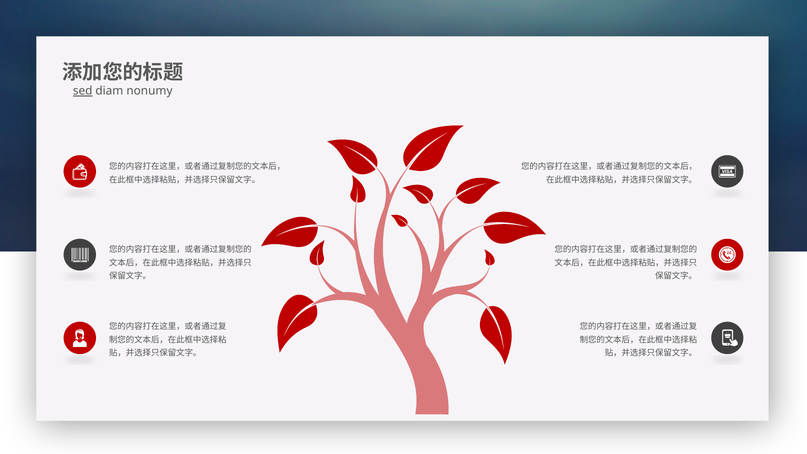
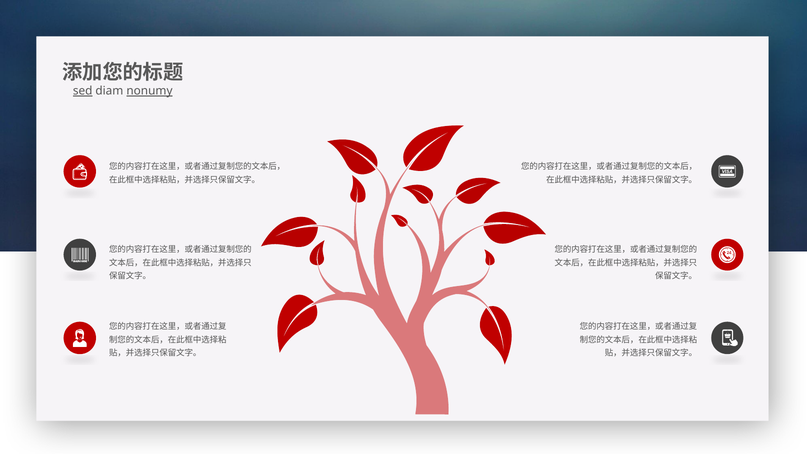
nonumy underline: none -> present
